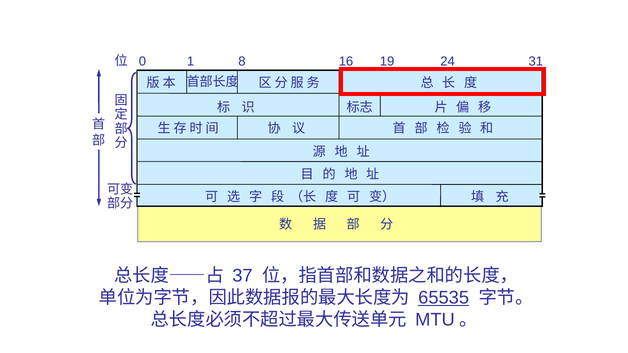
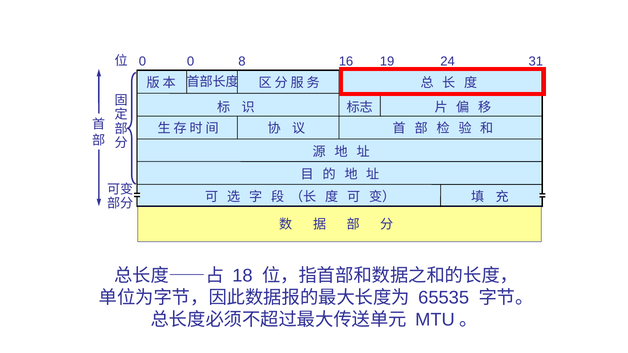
0 1: 1 -> 0
37: 37 -> 18
65535 underline: present -> none
